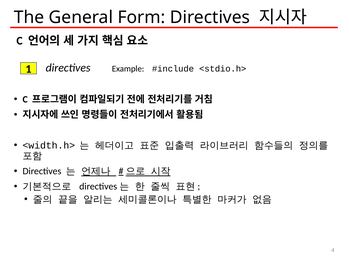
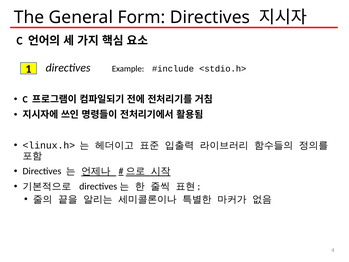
<width.h>: <width.h> -> <linux.h>
